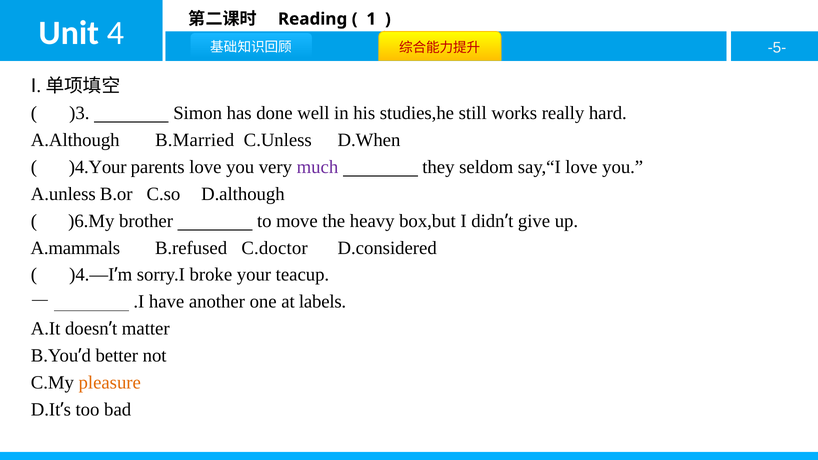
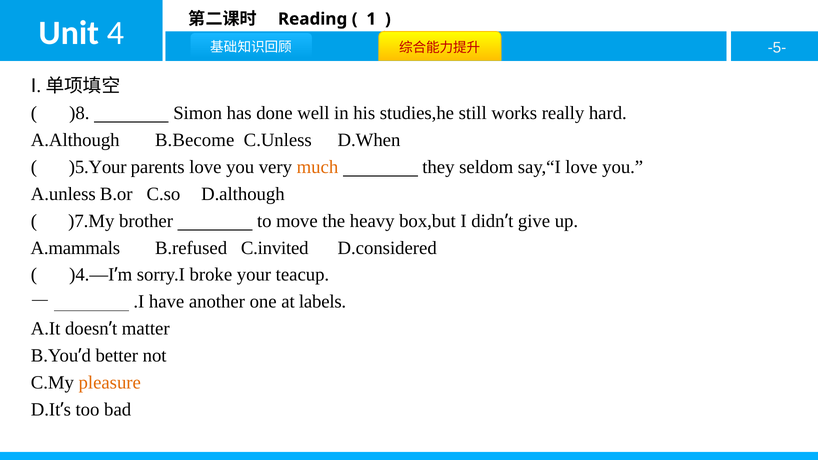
)3: )3 -> )8
B.Married: B.Married -> B.Become
)4.Your: )4.Your -> )5.Your
much colour: purple -> orange
)6.My: )6.My -> )7.My
C.doctor: C.doctor -> C.invited
